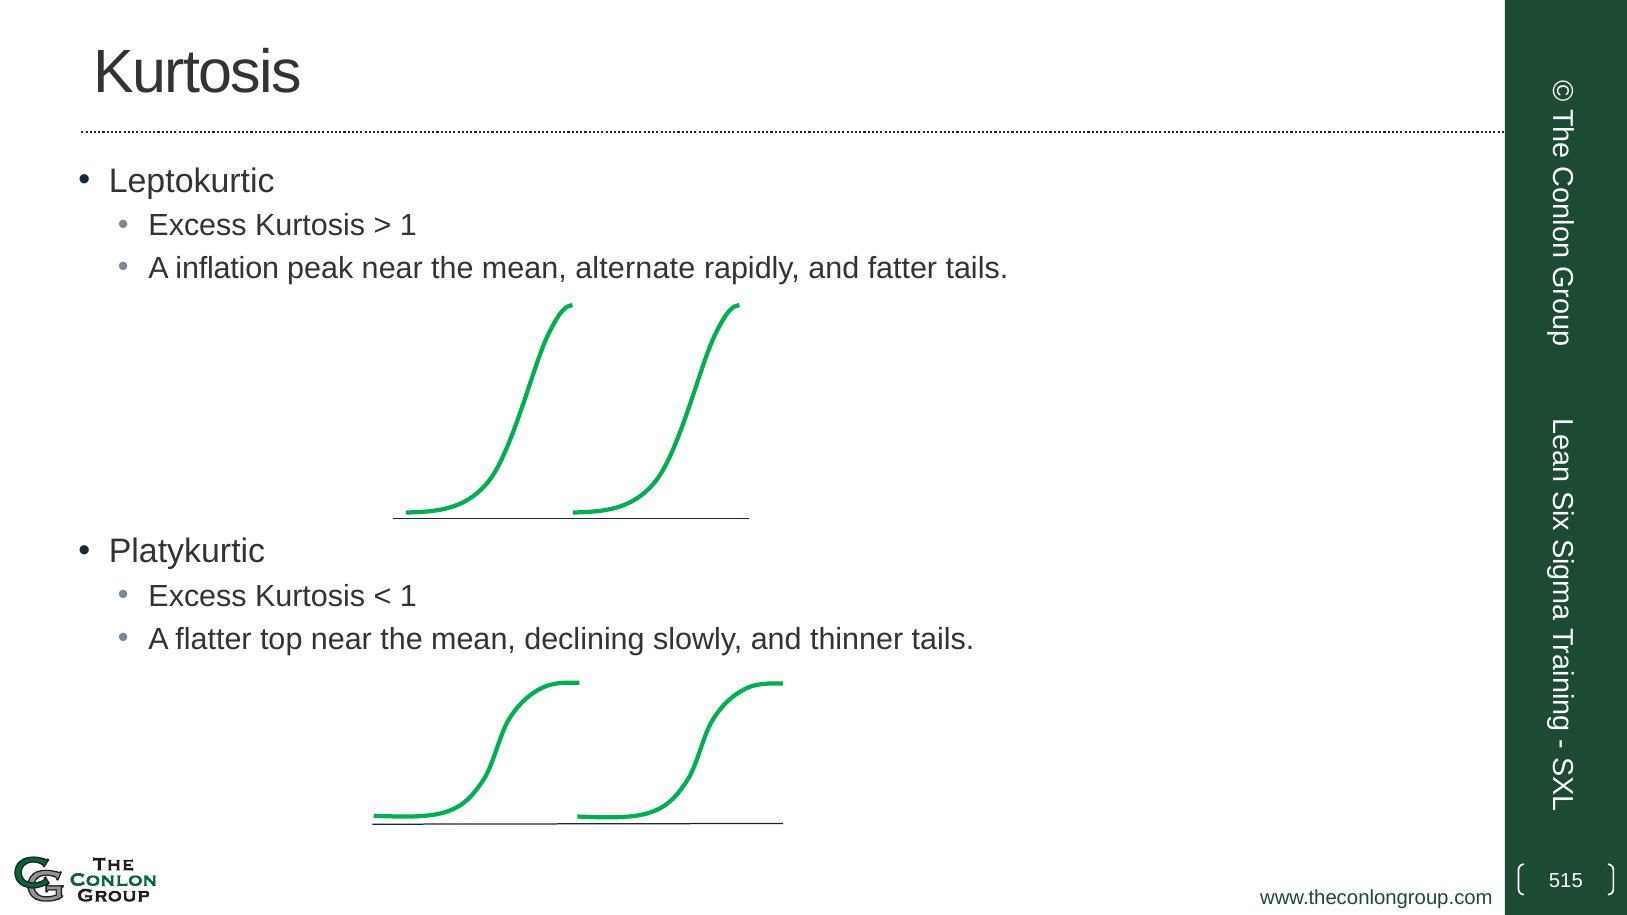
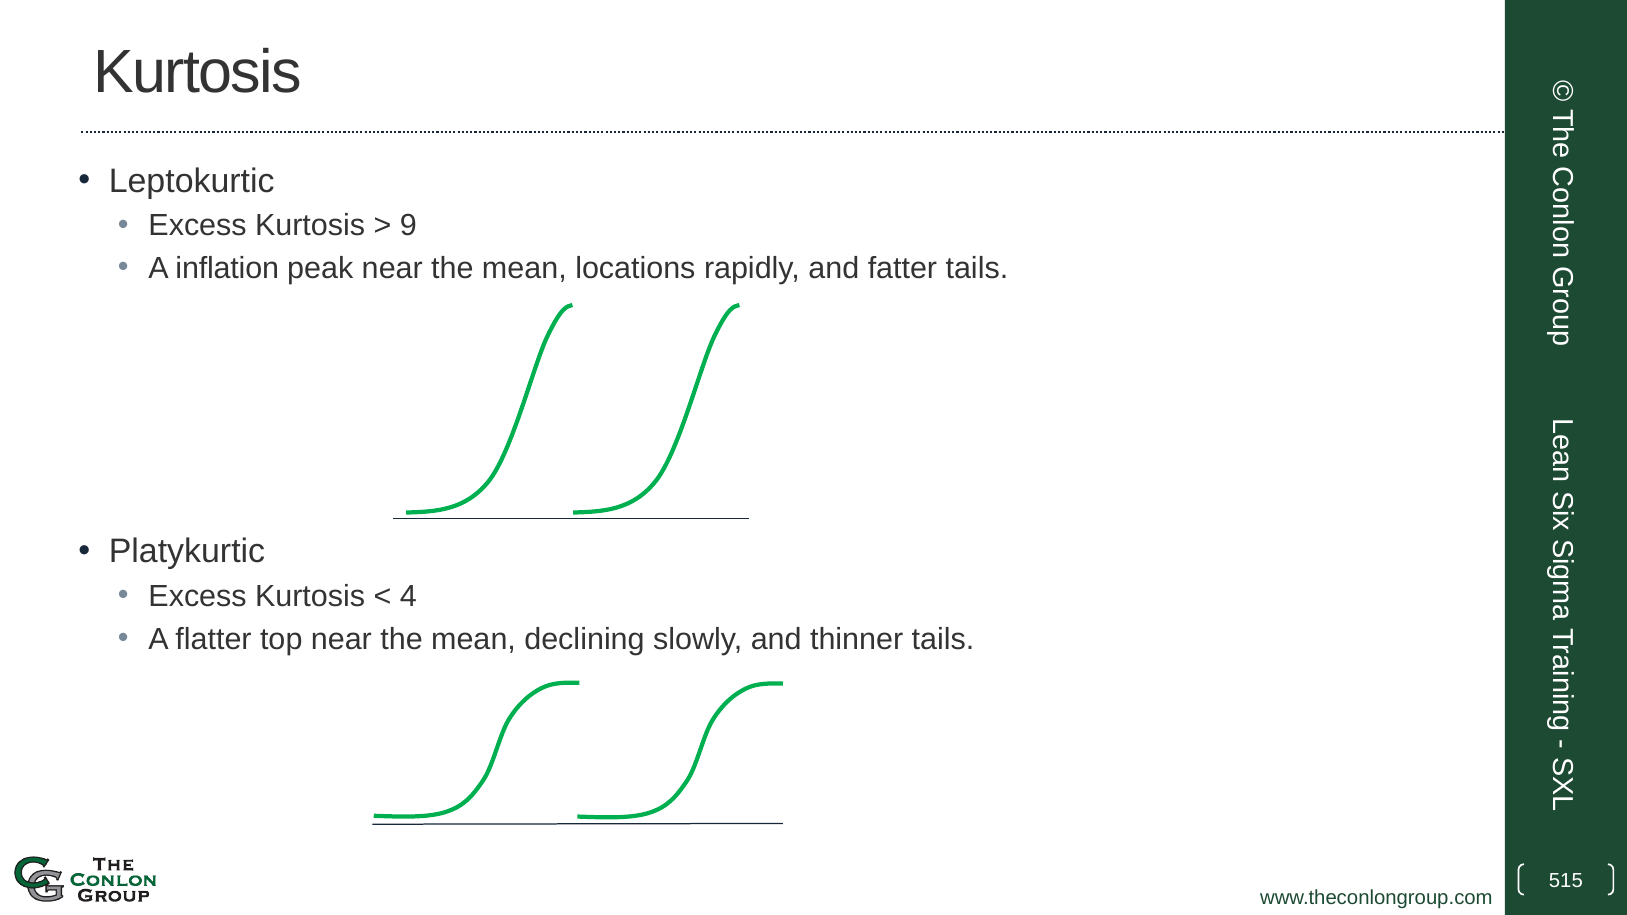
1 at (408, 226): 1 -> 9
alternate: alternate -> locations
1 at (408, 596): 1 -> 4
